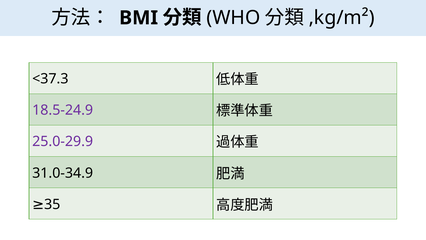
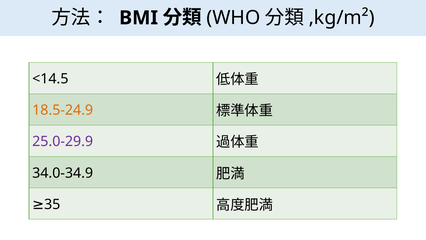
<37.3: <37.3 -> <14.5
18.5-24.9 colour: purple -> orange
31.0-34.9: 31.0-34.9 -> 34.0-34.9
